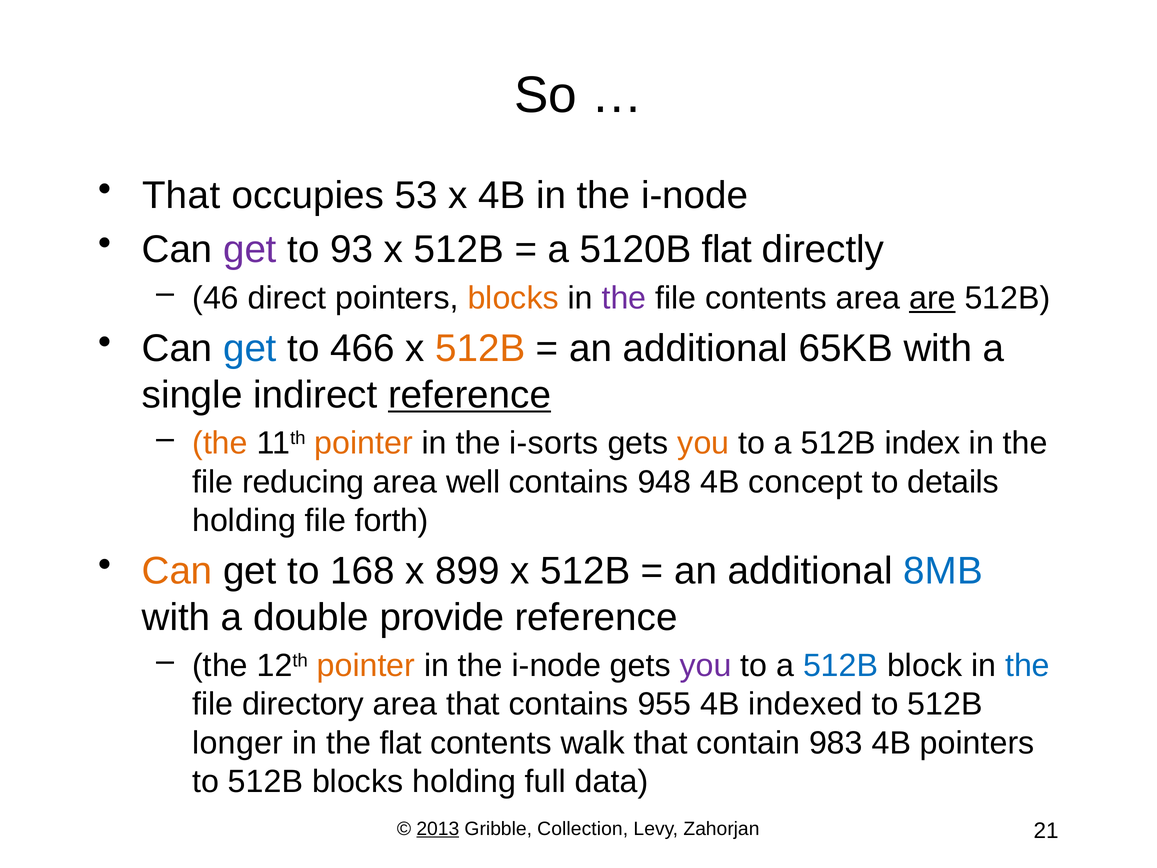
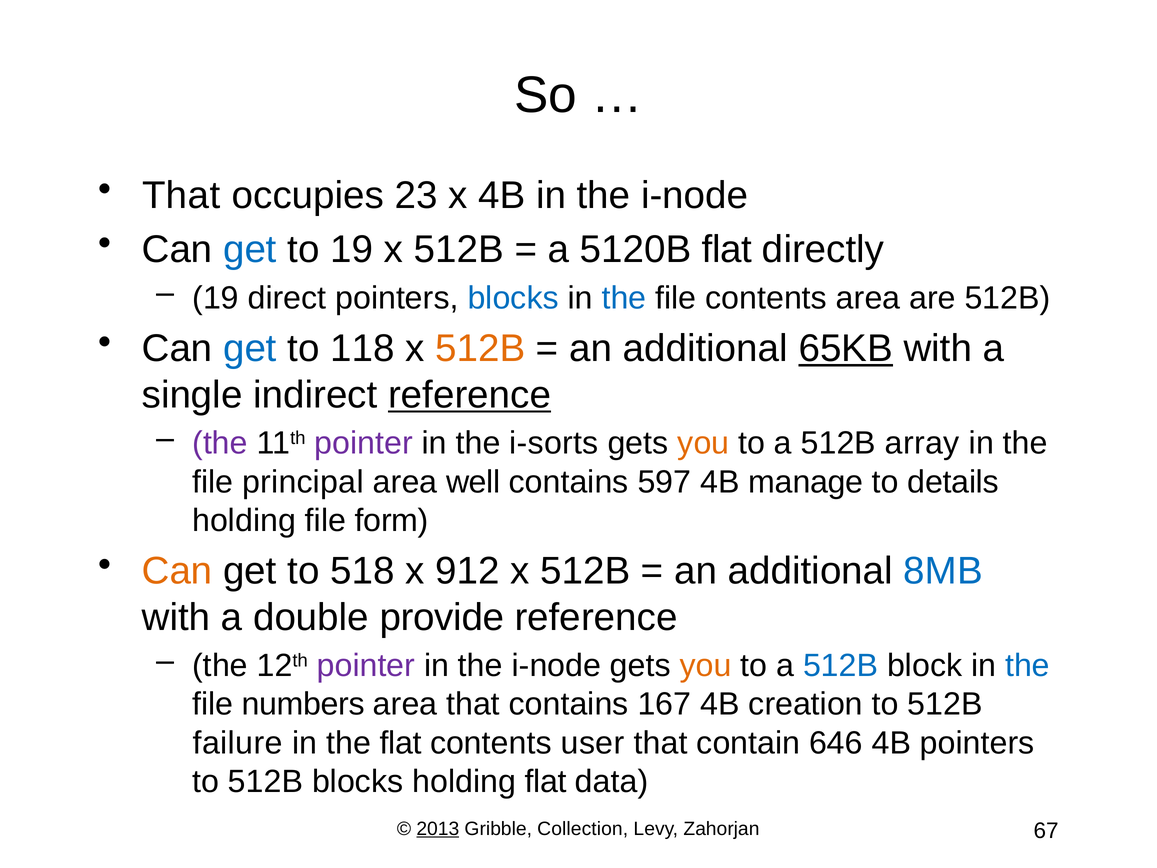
53: 53 -> 23
get at (250, 250) colour: purple -> blue
to 93: 93 -> 19
46 at (216, 298): 46 -> 19
blocks at (513, 298) colour: orange -> blue
the at (624, 298) colour: purple -> blue
are underline: present -> none
466: 466 -> 118
65KB underline: none -> present
the at (220, 443) colour: orange -> purple
pointer at (364, 443) colour: orange -> purple
index: index -> array
reducing: reducing -> principal
948: 948 -> 597
concept: concept -> manage
forth: forth -> form
168: 168 -> 518
899: 899 -> 912
pointer at (366, 666) colour: orange -> purple
you at (706, 666) colour: purple -> orange
directory: directory -> numbers
955: 955 -> 167
indexed: indexed -> creation
longer: longer -> failure
walk: walk -> user
983: 983 -> 646
holding full: full -> flat
21: 21 -> 67
